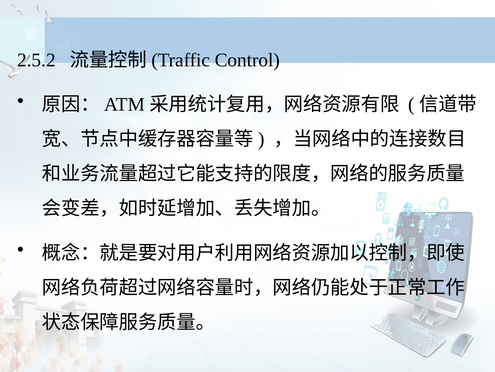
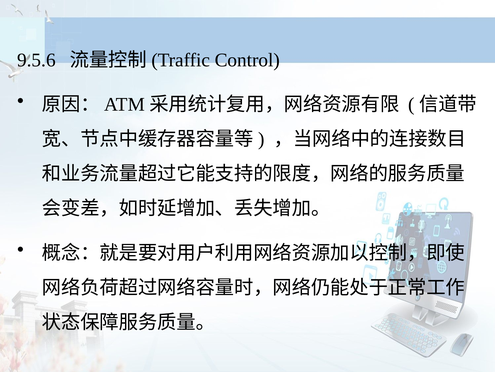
2.5.2: 2.5.2 -> 9.5.6
